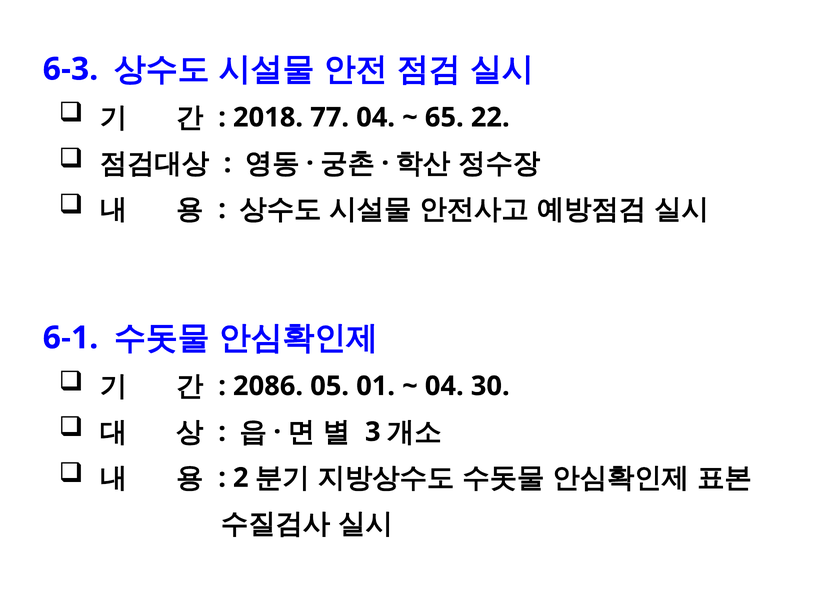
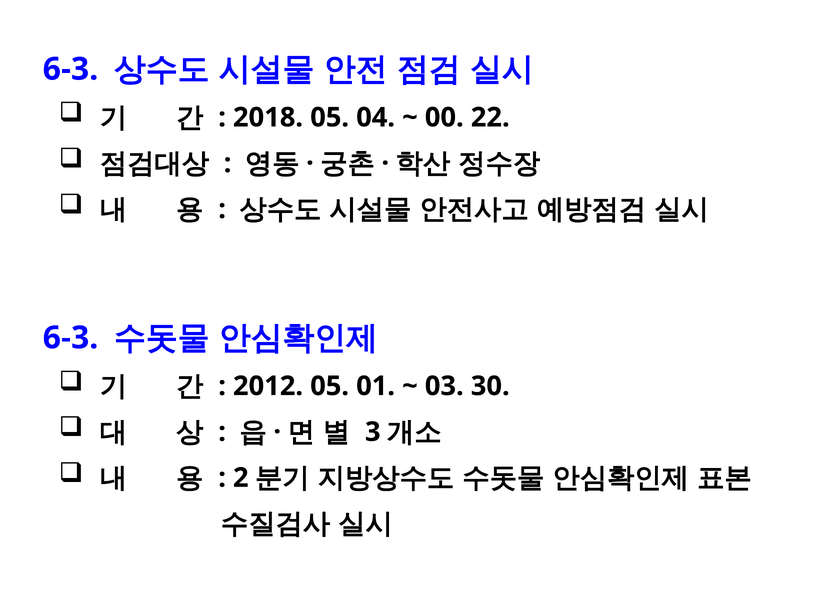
2018 77: 77 -> 05
65: 65 -> 00
6-1 at (70, 338): 6-1 -> 6-3
2086: 2086 -> 2012
04 at (444, 386): 04 -> 03
